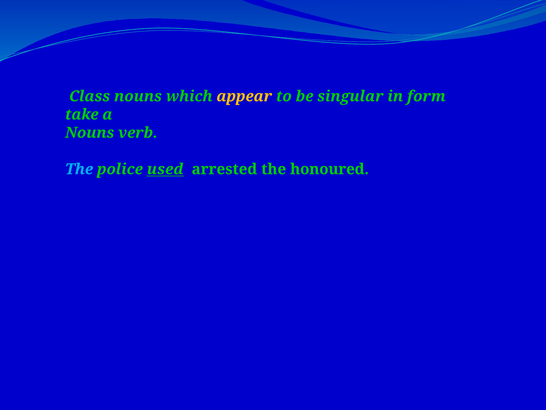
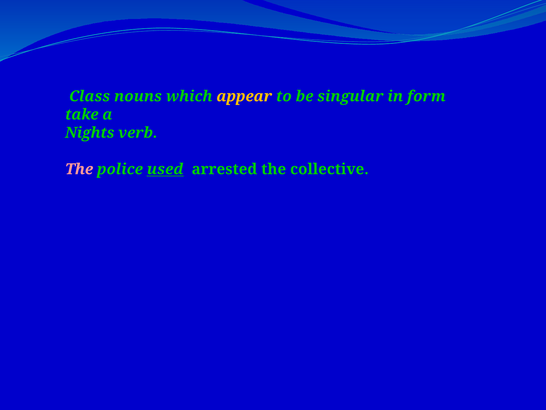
Nouns at (90, 133): Nouns -> Nights
The at (79, 169) colour: light blue -> pink
honoured: honoured -> collective
